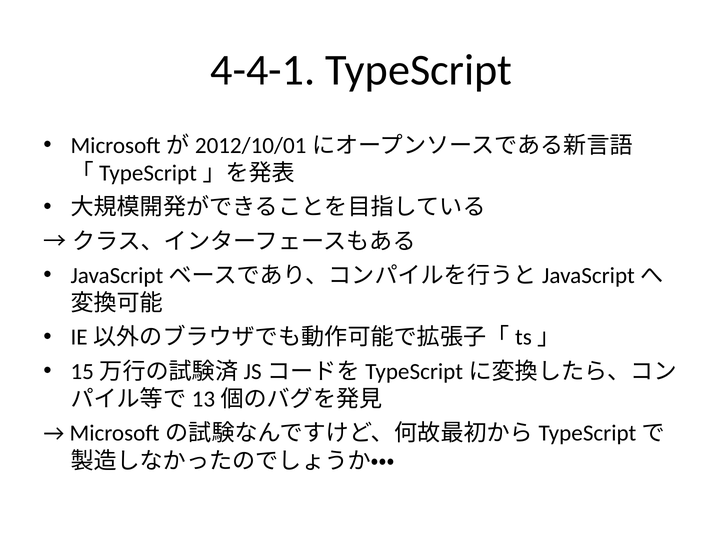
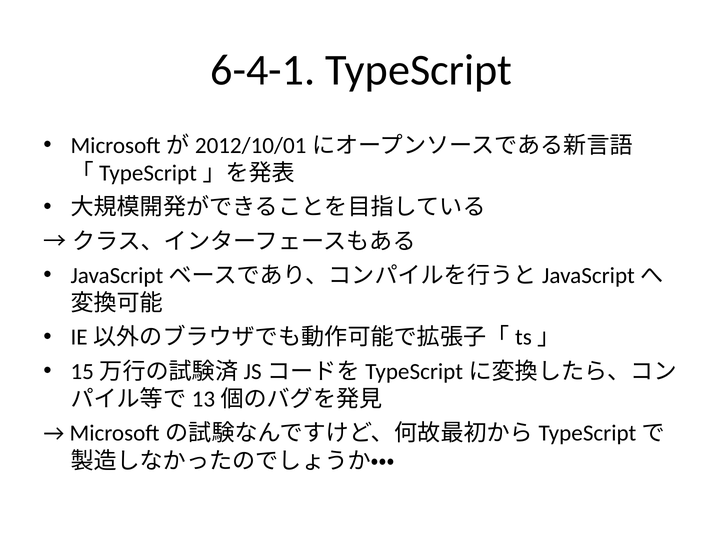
4-4-1: 4-4-1 -> 6-4-1
